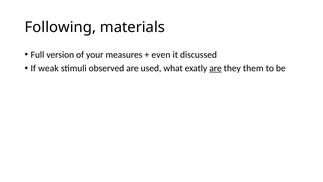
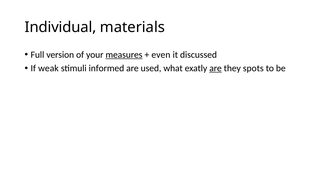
Following: Following -> Individual
measures underline: none -> present
observed: observed -> informed
them: them -> spots
